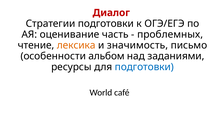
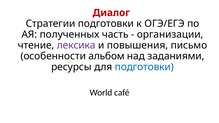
оценивание: оценивание -> полученных
проблемных: проблемных -> организации
лексика colour: orange -> purple
значимость: значимость -> повышения
